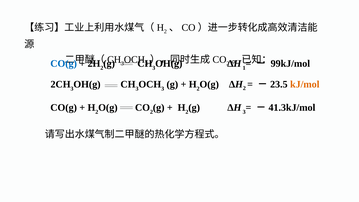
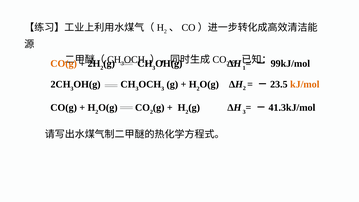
CO(g at (64, 63) colour: blue -> orange
